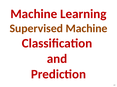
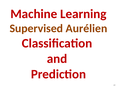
Supervised Machine: Machine -> Aurélien
